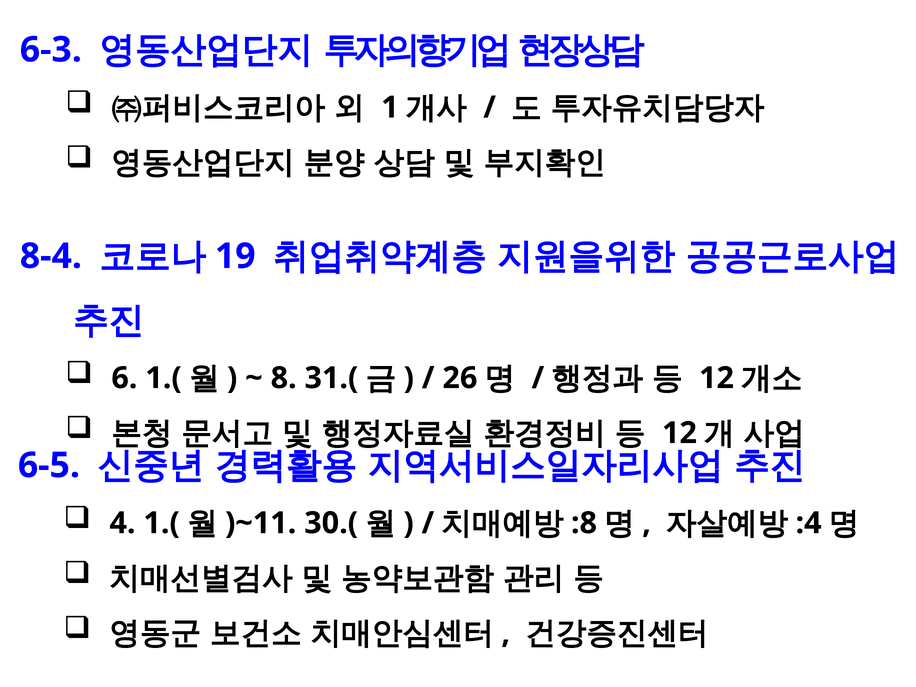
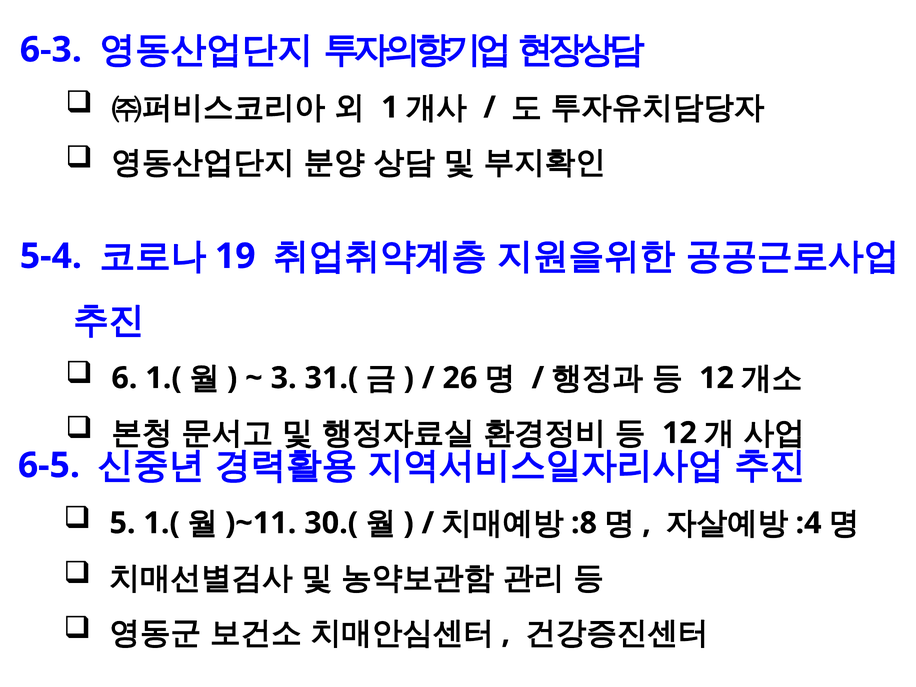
8-4: 8-4 -> 5-4
8: 8 -> 3
4: 4 -> 5
